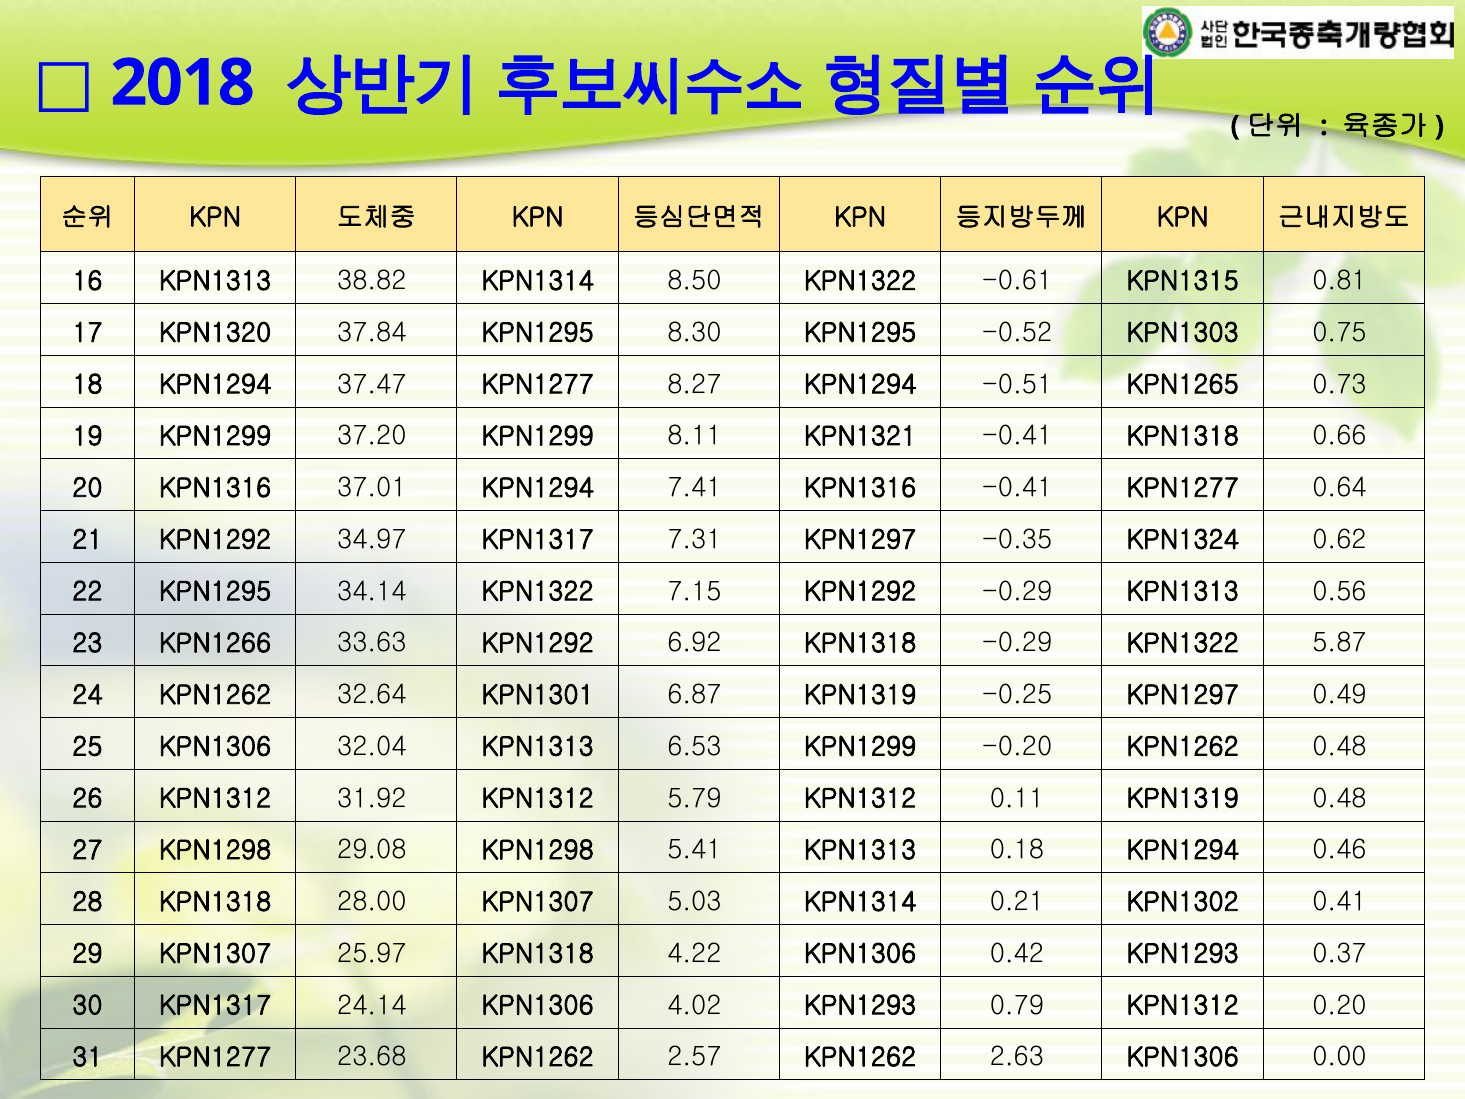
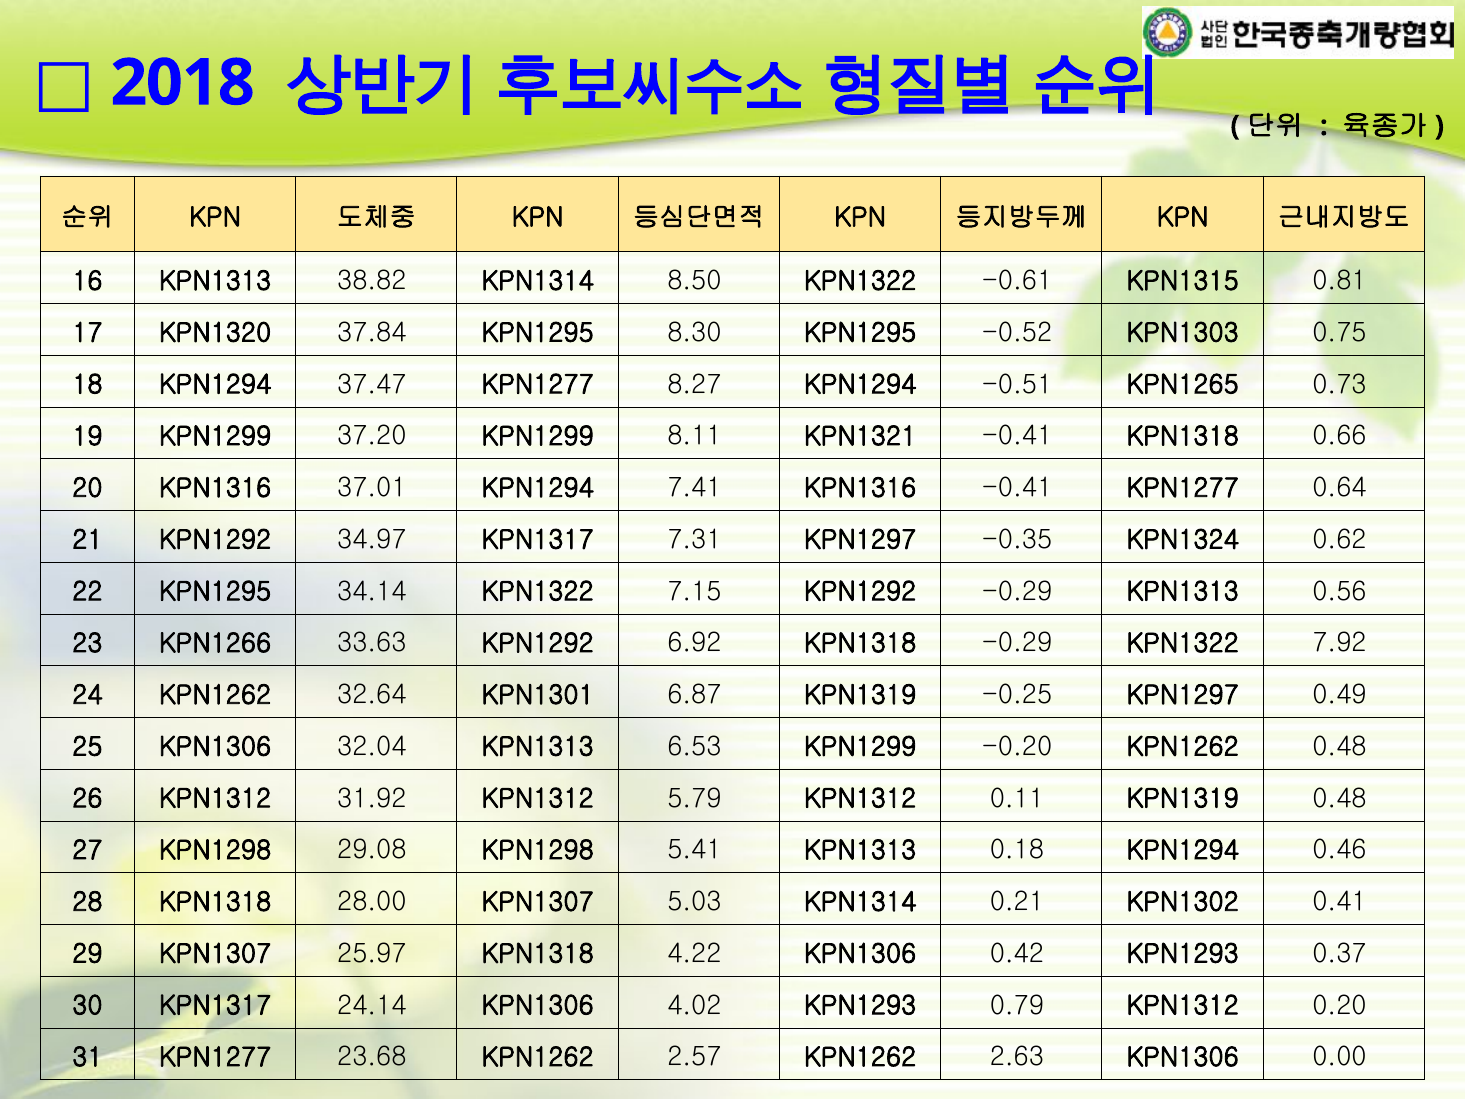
5.87: 5.87 -> 7.92
